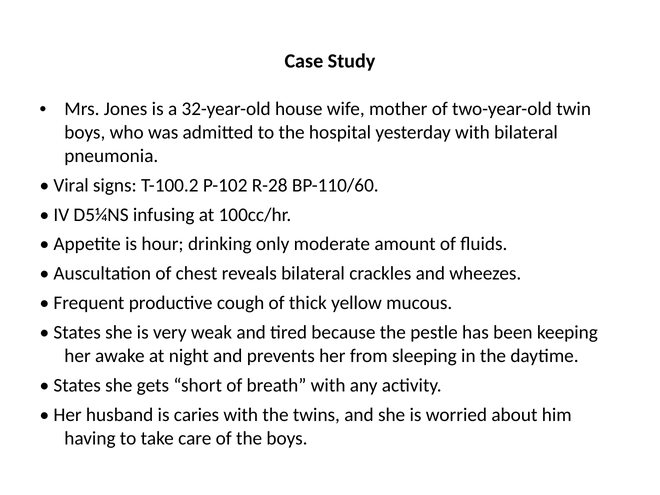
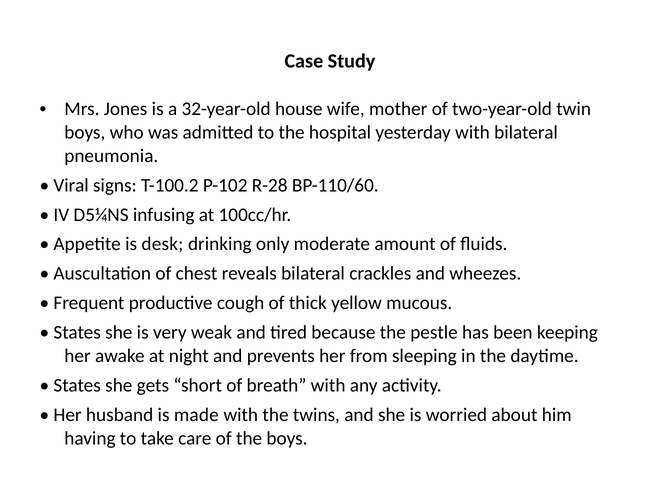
hour: hour -> desk
caries: caries -> made
